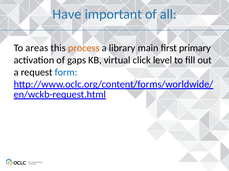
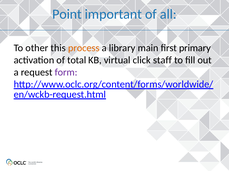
Have: Have -> Point
areas: areas -> other
gaps: gaps -> total
level: level -> staff
form colour: blue -> purple
